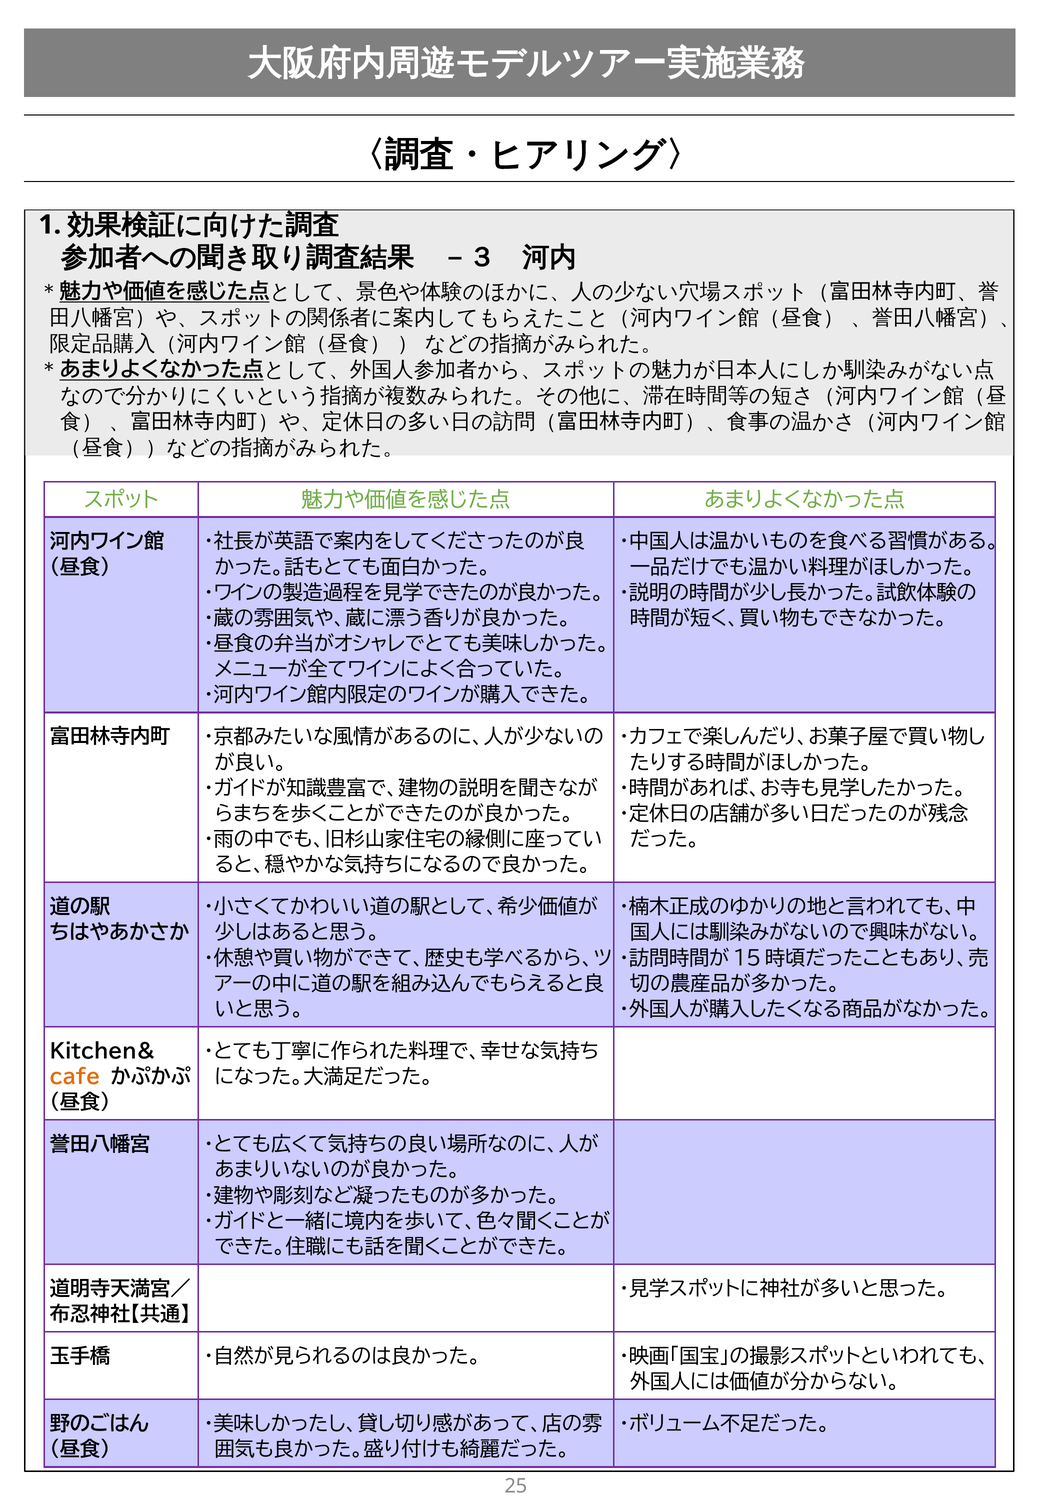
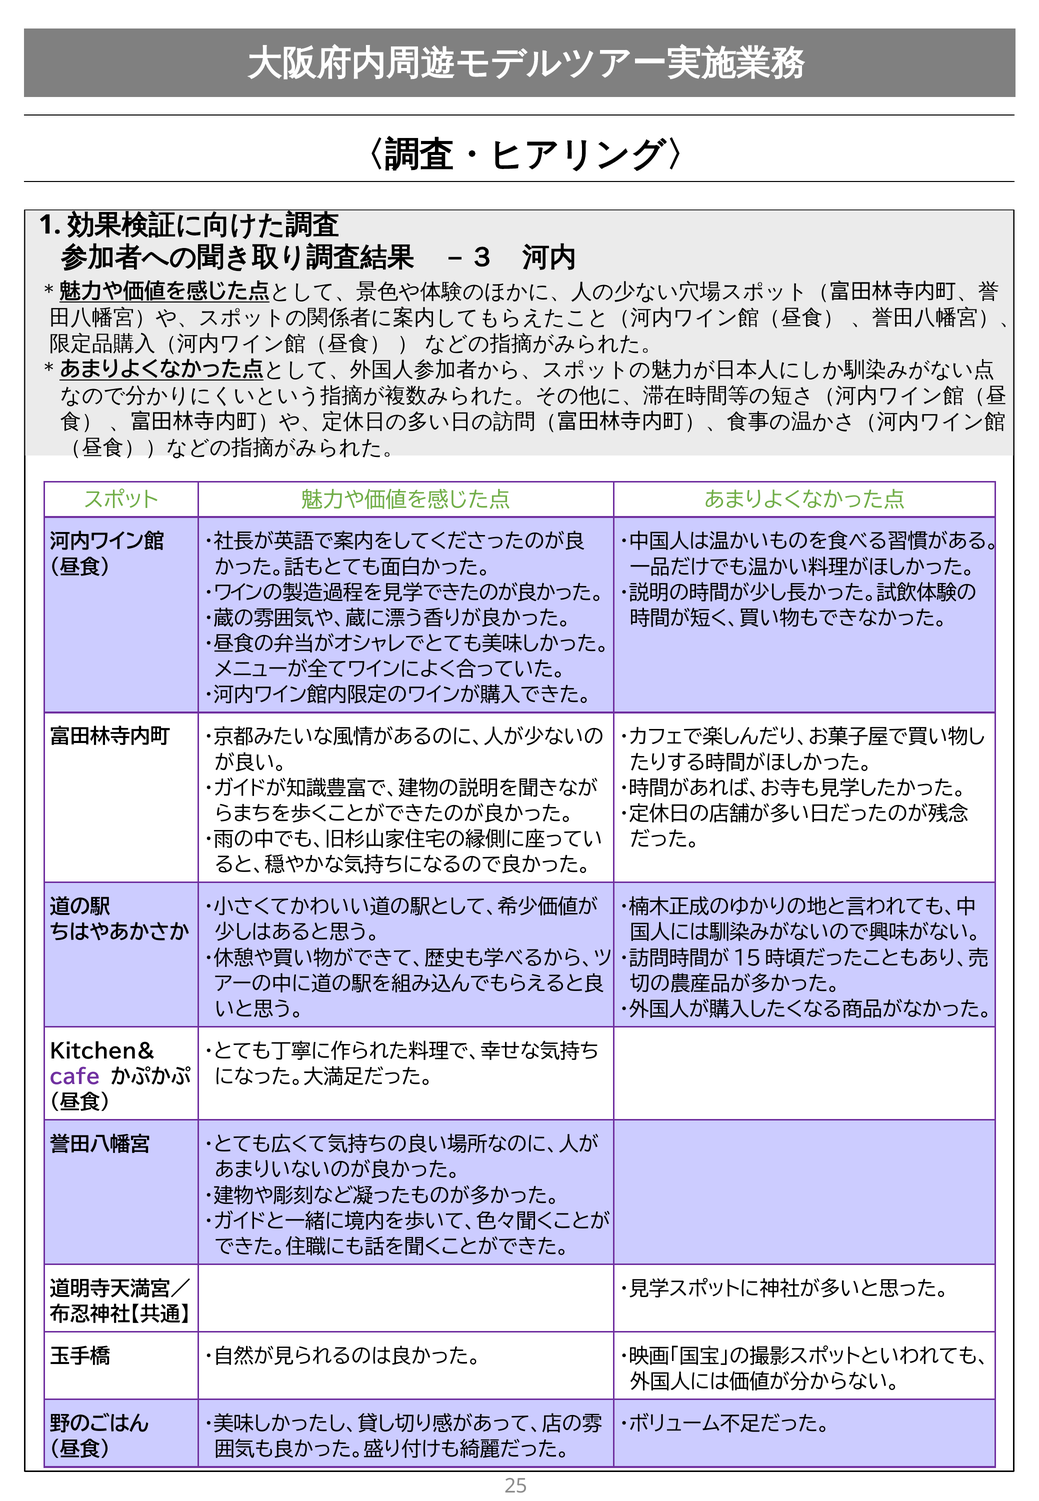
cafe colour: orange -> purple
